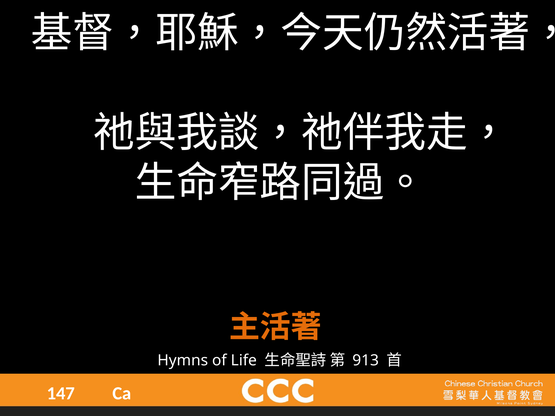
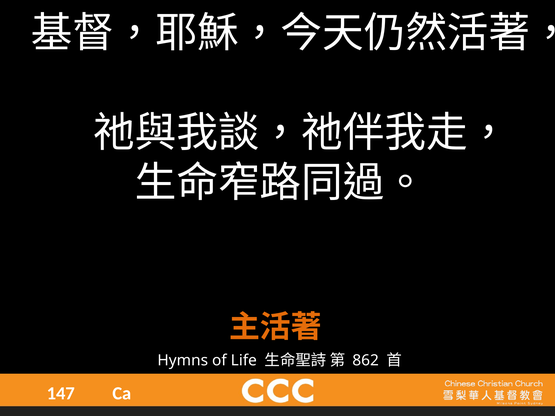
913: 913 -> 862
